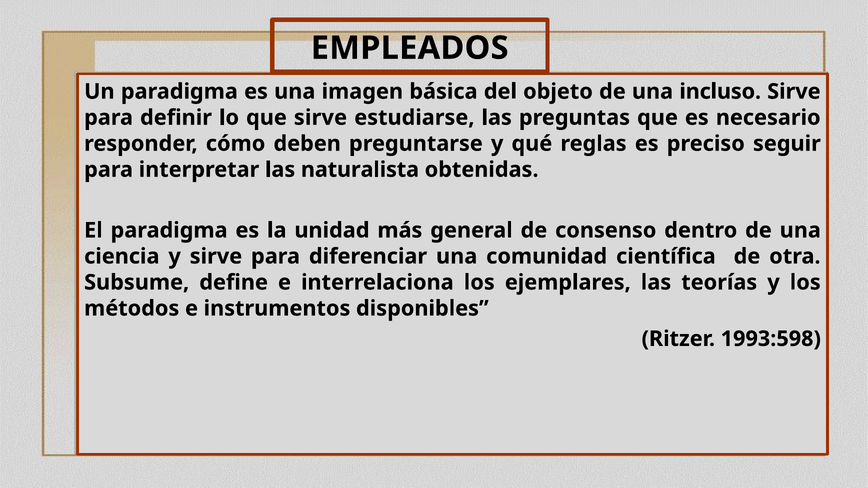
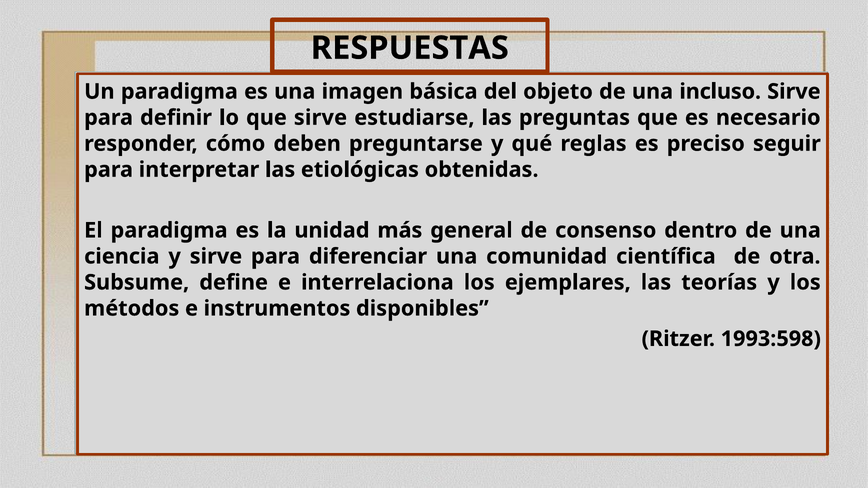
EMPLEADOS: EMPLEADOS -> RESPUESTAS
naturalista: naturalista -> etiológicas
